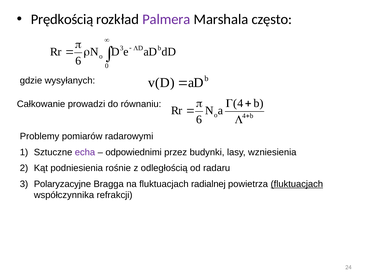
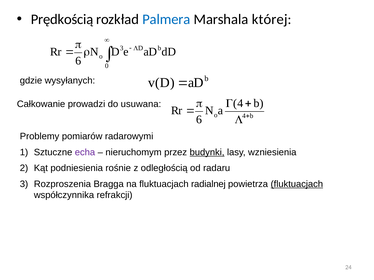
Palmera colour: purple -> blue
często: często -> której
równaniu: równaniu -> usuwana
odpowiednimi: odpowiednimi -> nieruchomym
budynki underline: none -> present
Polaryzacyjne: Polaryzacyjne -> Rozproszenia
